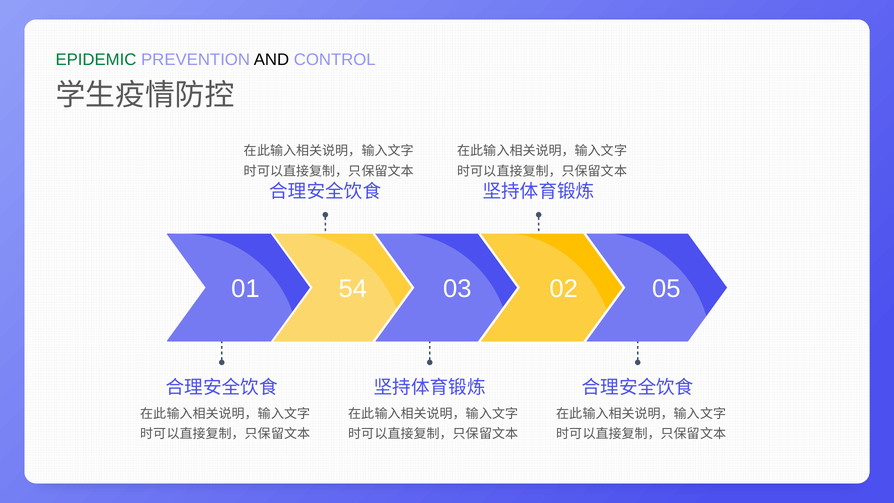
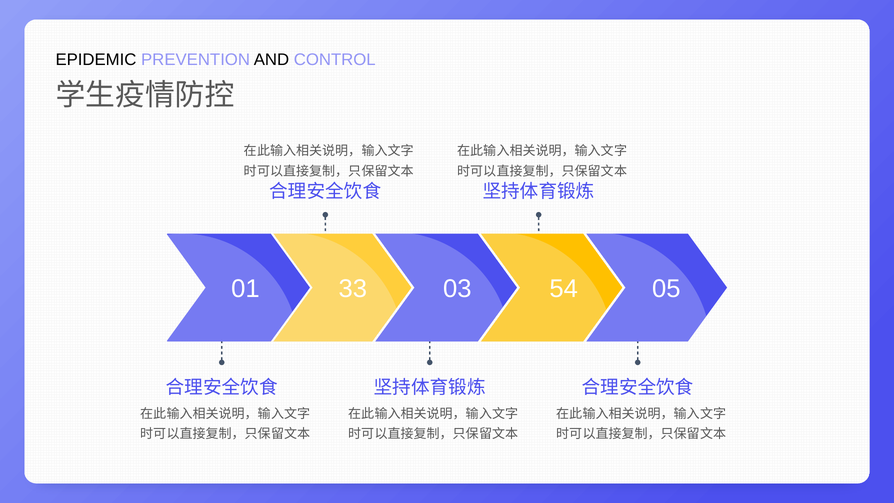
EPIDEMIC colour: green -> black
54: 54 -> 33
02: 02 -> 54
